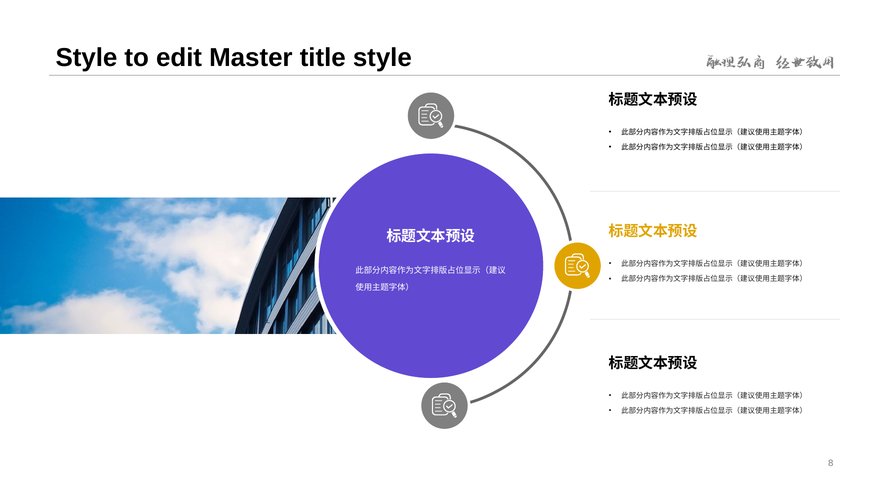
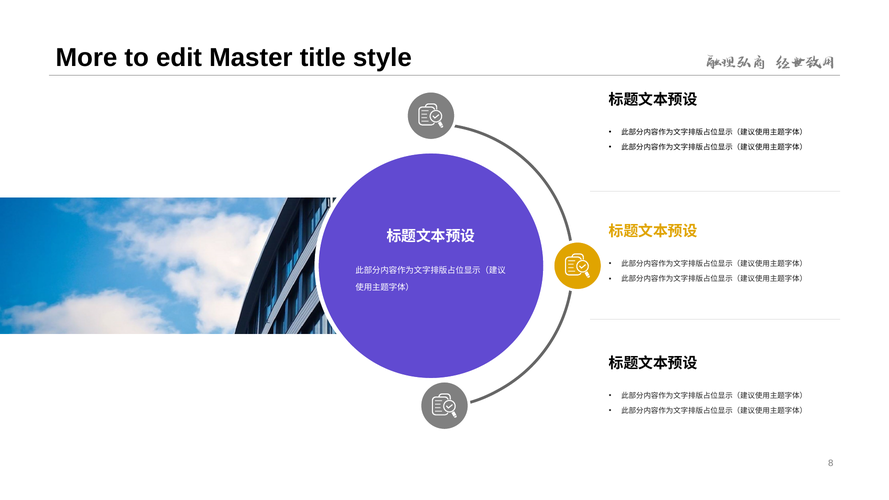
Style at (86, 57): Style -> More
